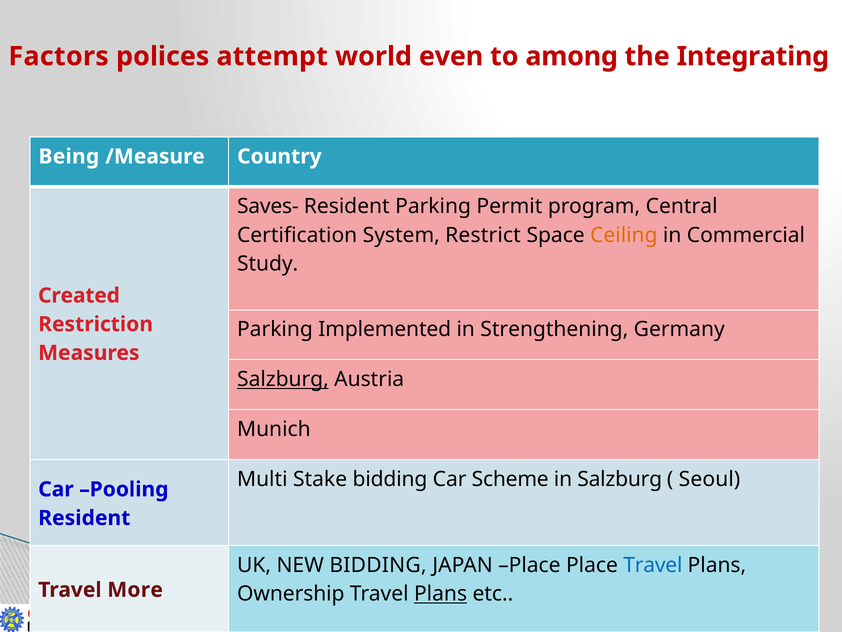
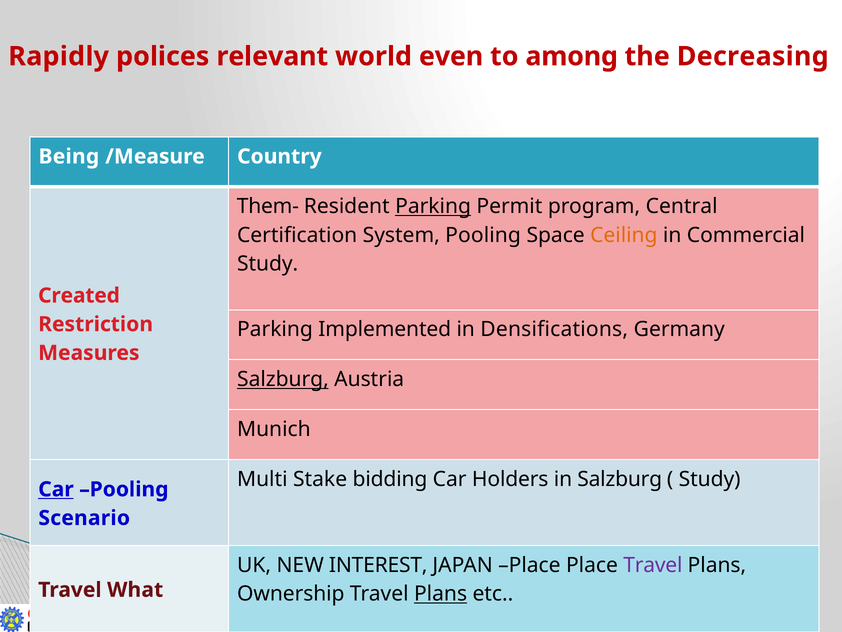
Factors: Factors -> Rapidly
attempt: attempt -> relevant
Integrating: Integrating -> Decreasing
Saves-: Saves- -> Them-
Parking at (433, 206) underline: none -> present
System Restrict: Restrict -> Pooling
Strengthening: Strengthening -> Densifications
Scheme: Scheme -> Holders
Seoul at (710, 479): Seoul -> Study
Car at (56, 489) underline: none -> present
Resident at (84, 518): Resident -> Scenario
NEW BIDDING: BIDDING -> INTEREST
Travel at (653, 565) colour: blue -> purple
More: More -> What
